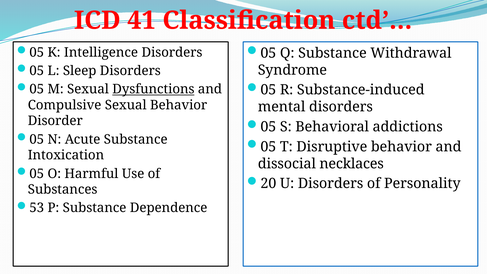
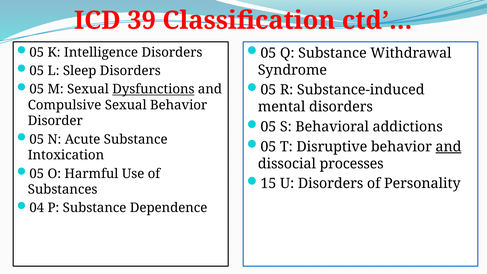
41: 41 -> 39
and at (448, 147) underline: none -> present
necklaces: necklaces -> processes
20: 20 -> 15
53: 53 -> 04
